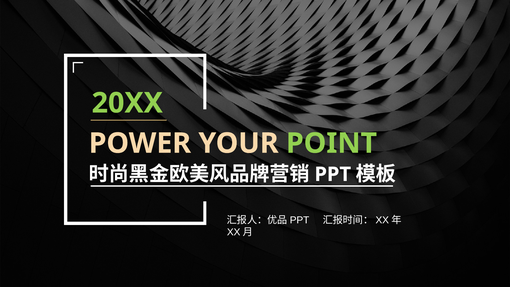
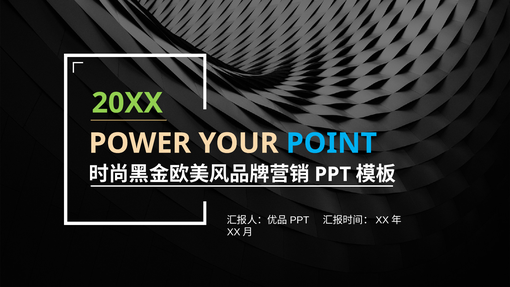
POINT colour: light green -> light blue
